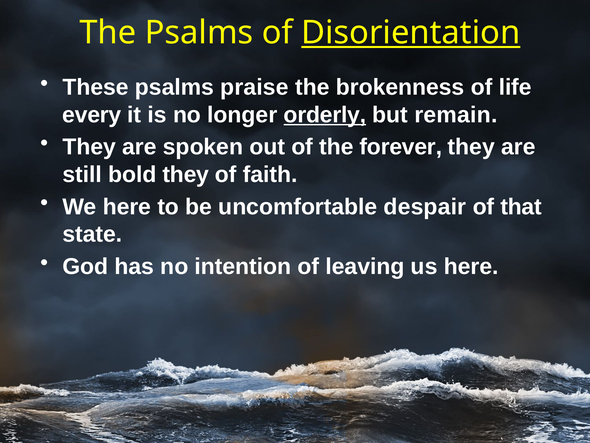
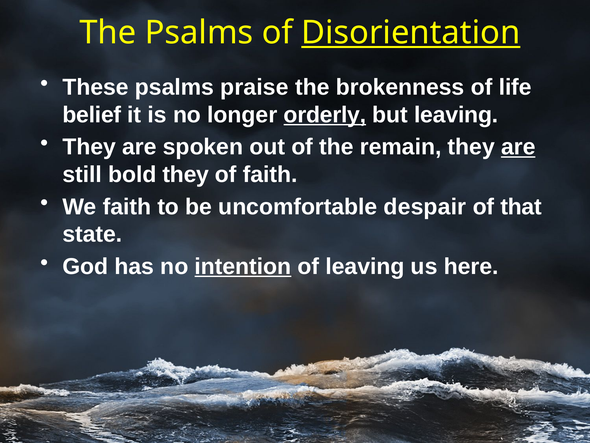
every: every -> belief
but remain: remain -> leaving
forever: forever -> remain
are at (518, 147) underline: none -> present
We here: here -> faith
intention underline: none -> present
